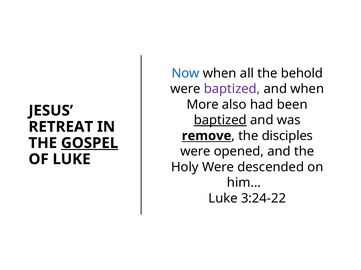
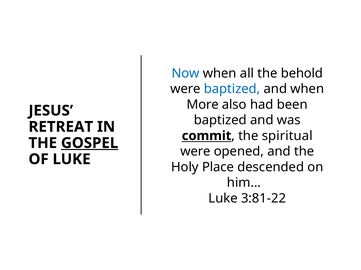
baptized at (232, 89) colour: purple -> blue
baptized at (220, 120) underline: present -> none
remove: remove -> commit
disciples: disciples -> spiritual
Holy Were: Were -> Place
3:24-22: 3:24-22 -> 3:81-22
